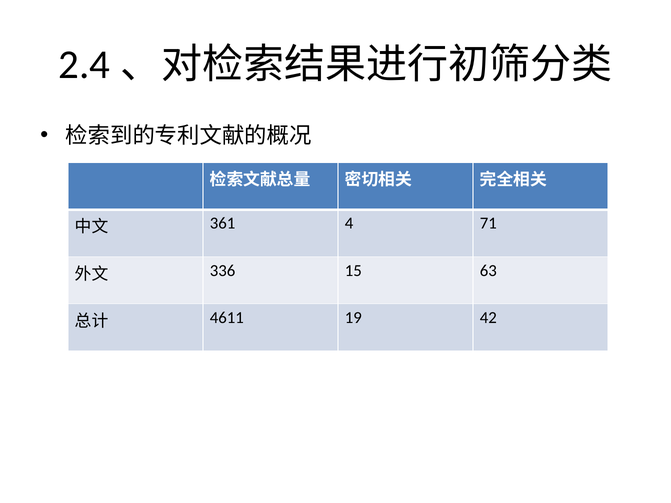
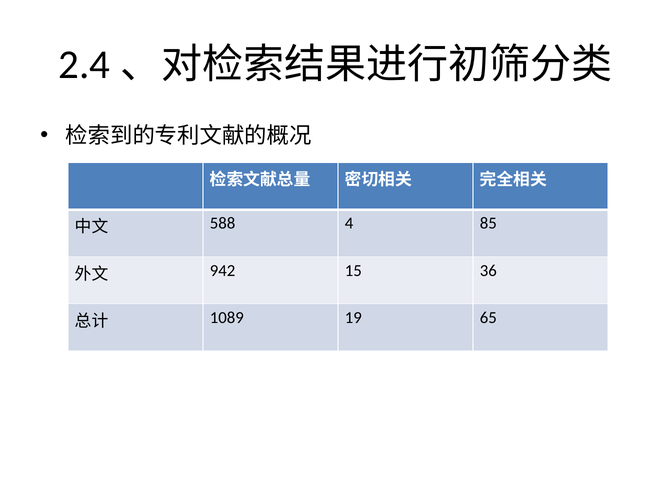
361: 361 -> 588
71: 71 -> 85
336: 336 -> 942
63: 63 -> 36
4611: 4611 -> 1089
42: 42 -> 65
